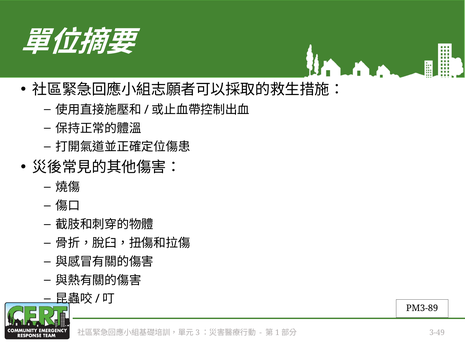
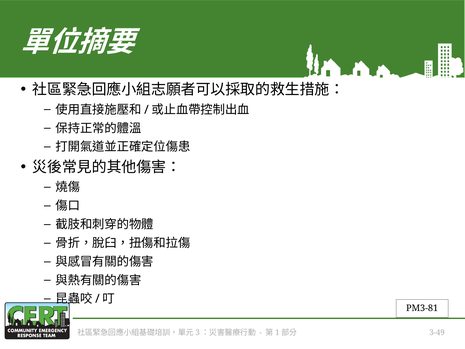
PM3-89: PM3-89 -> PM3-81
